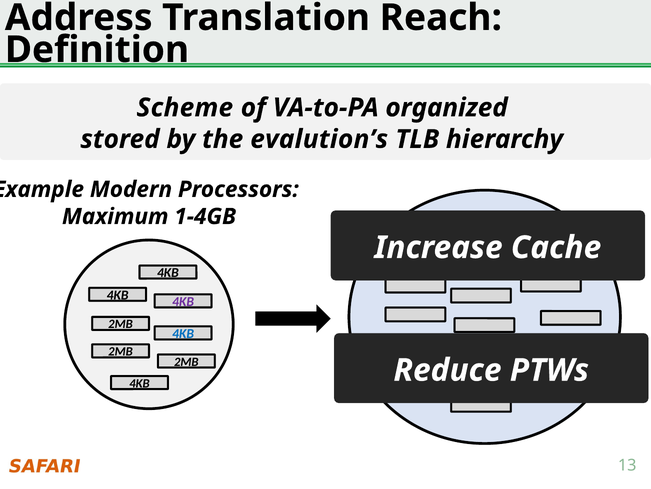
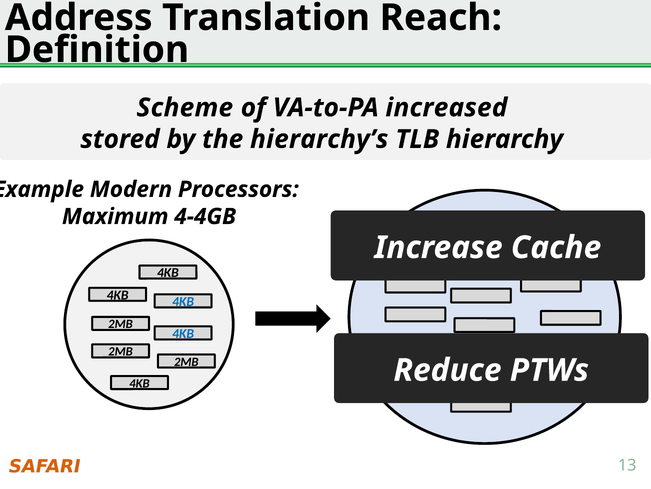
organized: organized -> increased
evalution’s: evalution’s -> hierarchy’s
1-4GB: 1-4GB -> 4-4GB
4KB at (183, 301) colour: purple -> blue
